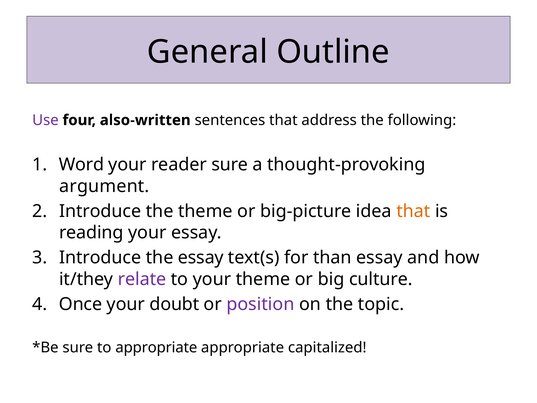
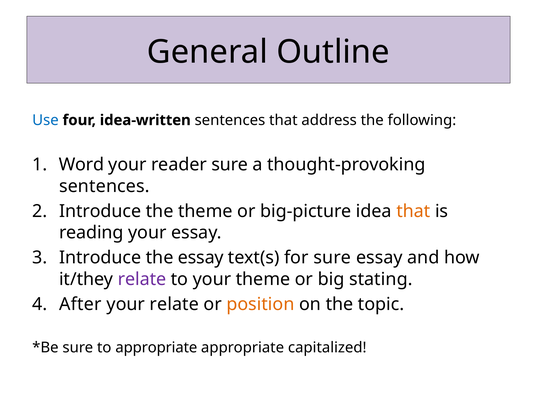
Use colour: purple -> blue
also-written: also-written -> idea-written
argument at (104, 186): argument -> sentences
for than: than -> sure
culture: culture -> stating
Once: Once -> After
your doubt: doubt -> relate
position colour: purple -> orange
